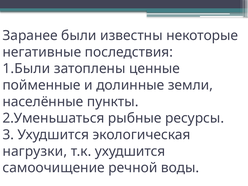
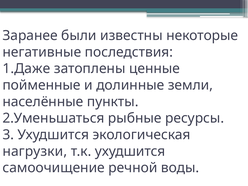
1.Были: 1.Были -> 1.Даже
